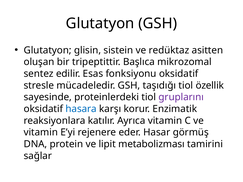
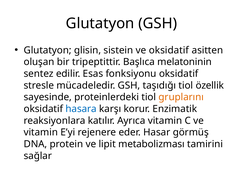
ve redüktaz: redüktaz -> oksidatif
mikrozomal: mikrozomal -> melatoninin
gruplarını colour: purple -> orange
